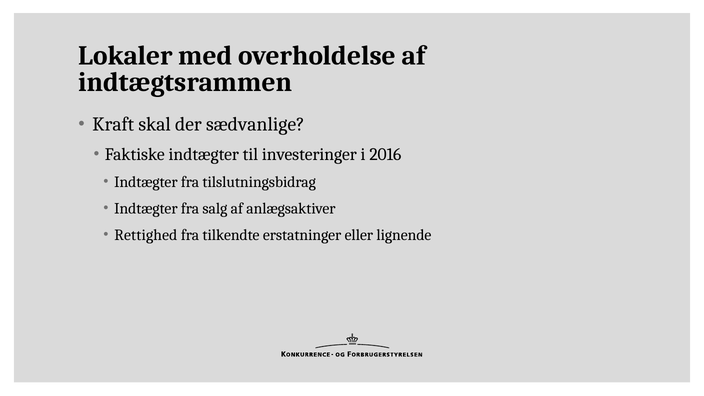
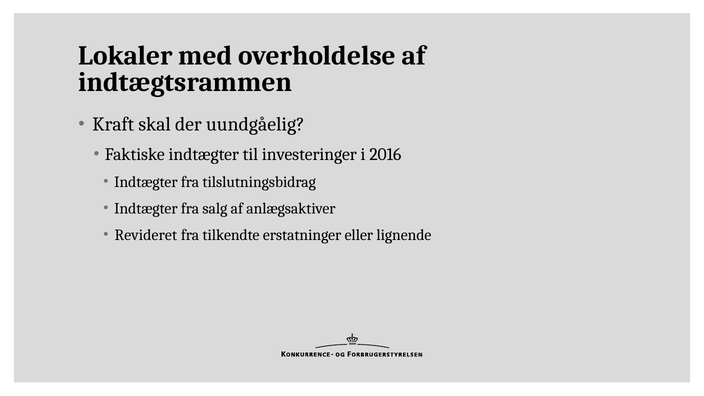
sædvanlige: sædvanlige -> uundgåelig
Rettighed: Rettighed -> Revideret
